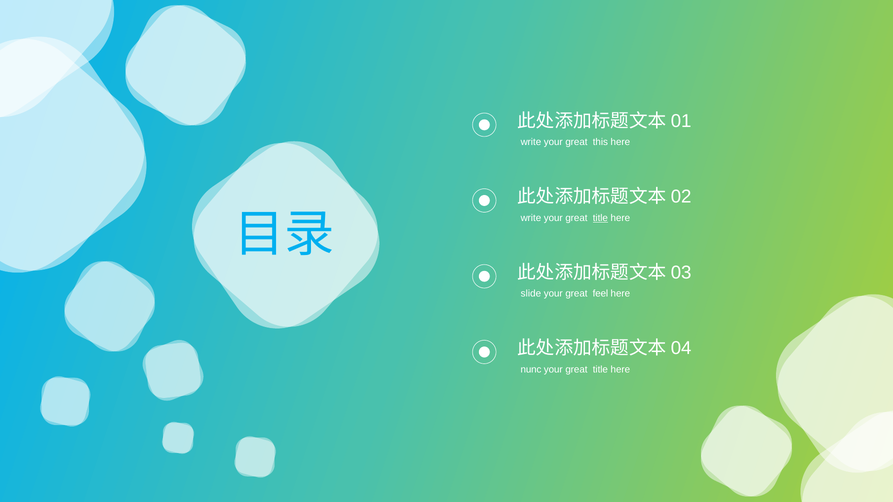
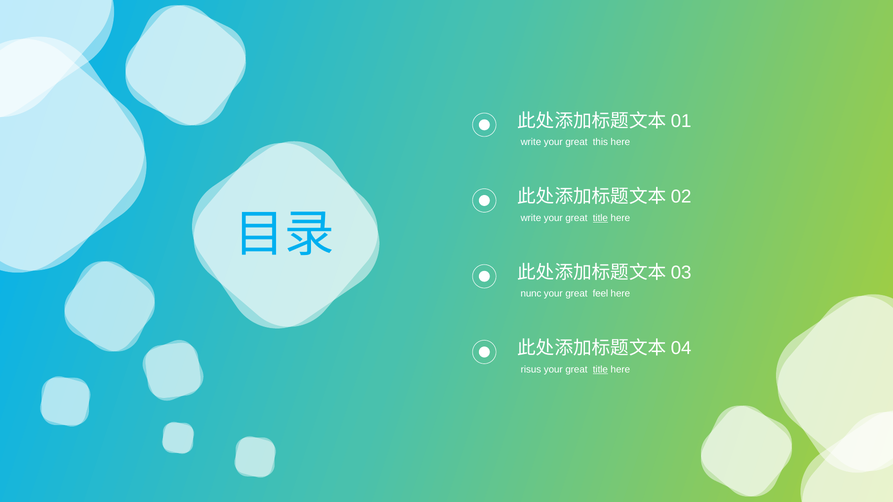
slide: slide -> nunc
nunc: nunc -> risus
title at (600, 370) underline: none -> present
